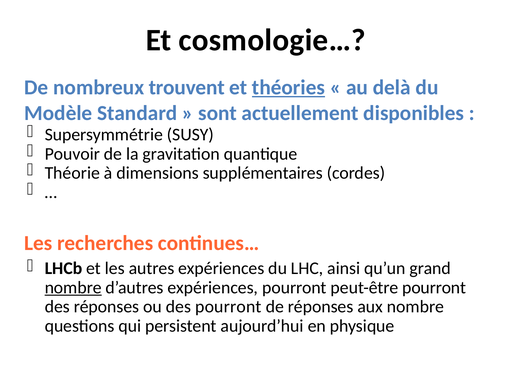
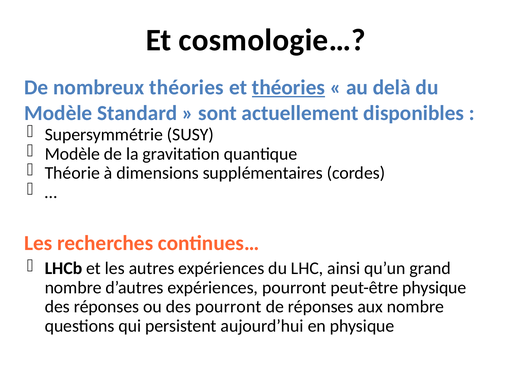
nombreux trouvent: trouvent -> théories
Pouvoir at (72, 154): Pouvoir -> Modèle
nombre at (73, 287) underline: present -> none
peut-être pourront: pourront -> physique
